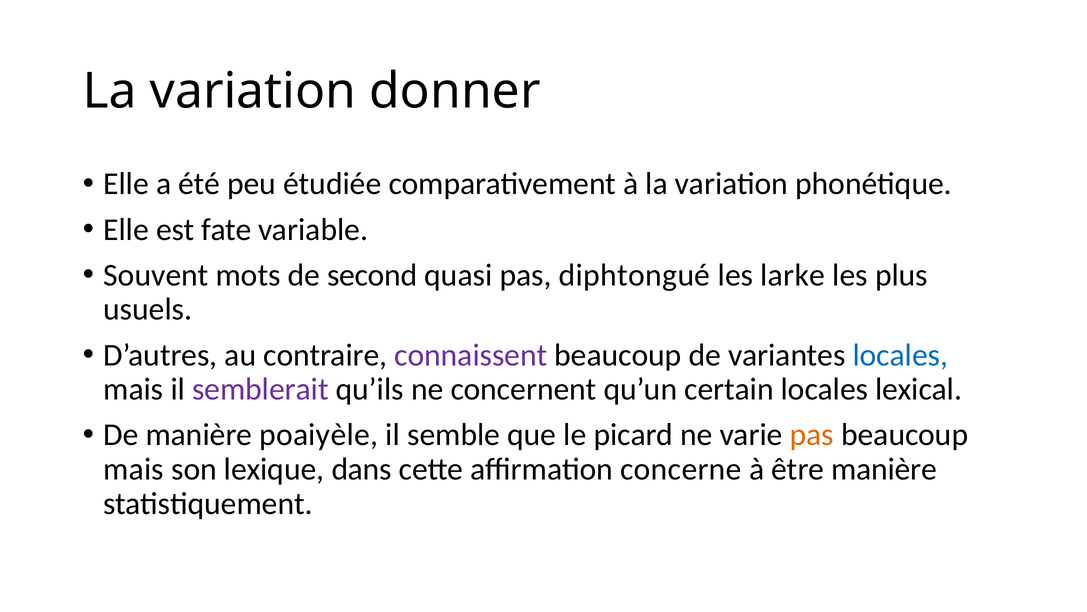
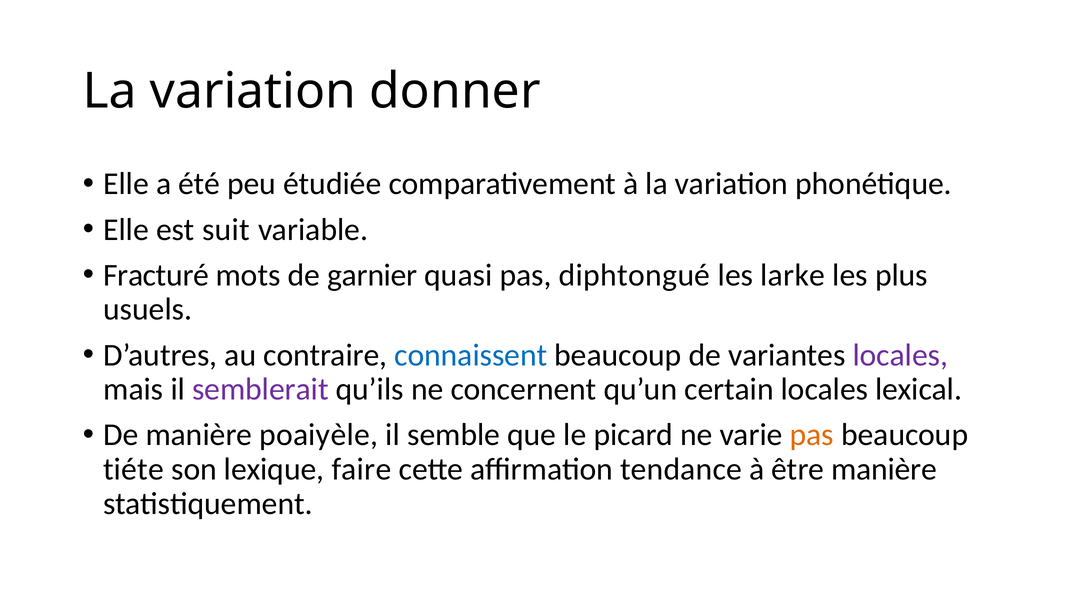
fate: fate -> suit
Souvent: Souvent -> Fracturé
second: second -> garnier
connaissent colour: purple -> blue
locales at (900, 355) colour: blue -> purple
mais at (134, 469): mais -> tiéte
dans: dans -> faire
concerne: concerne -> tendance
